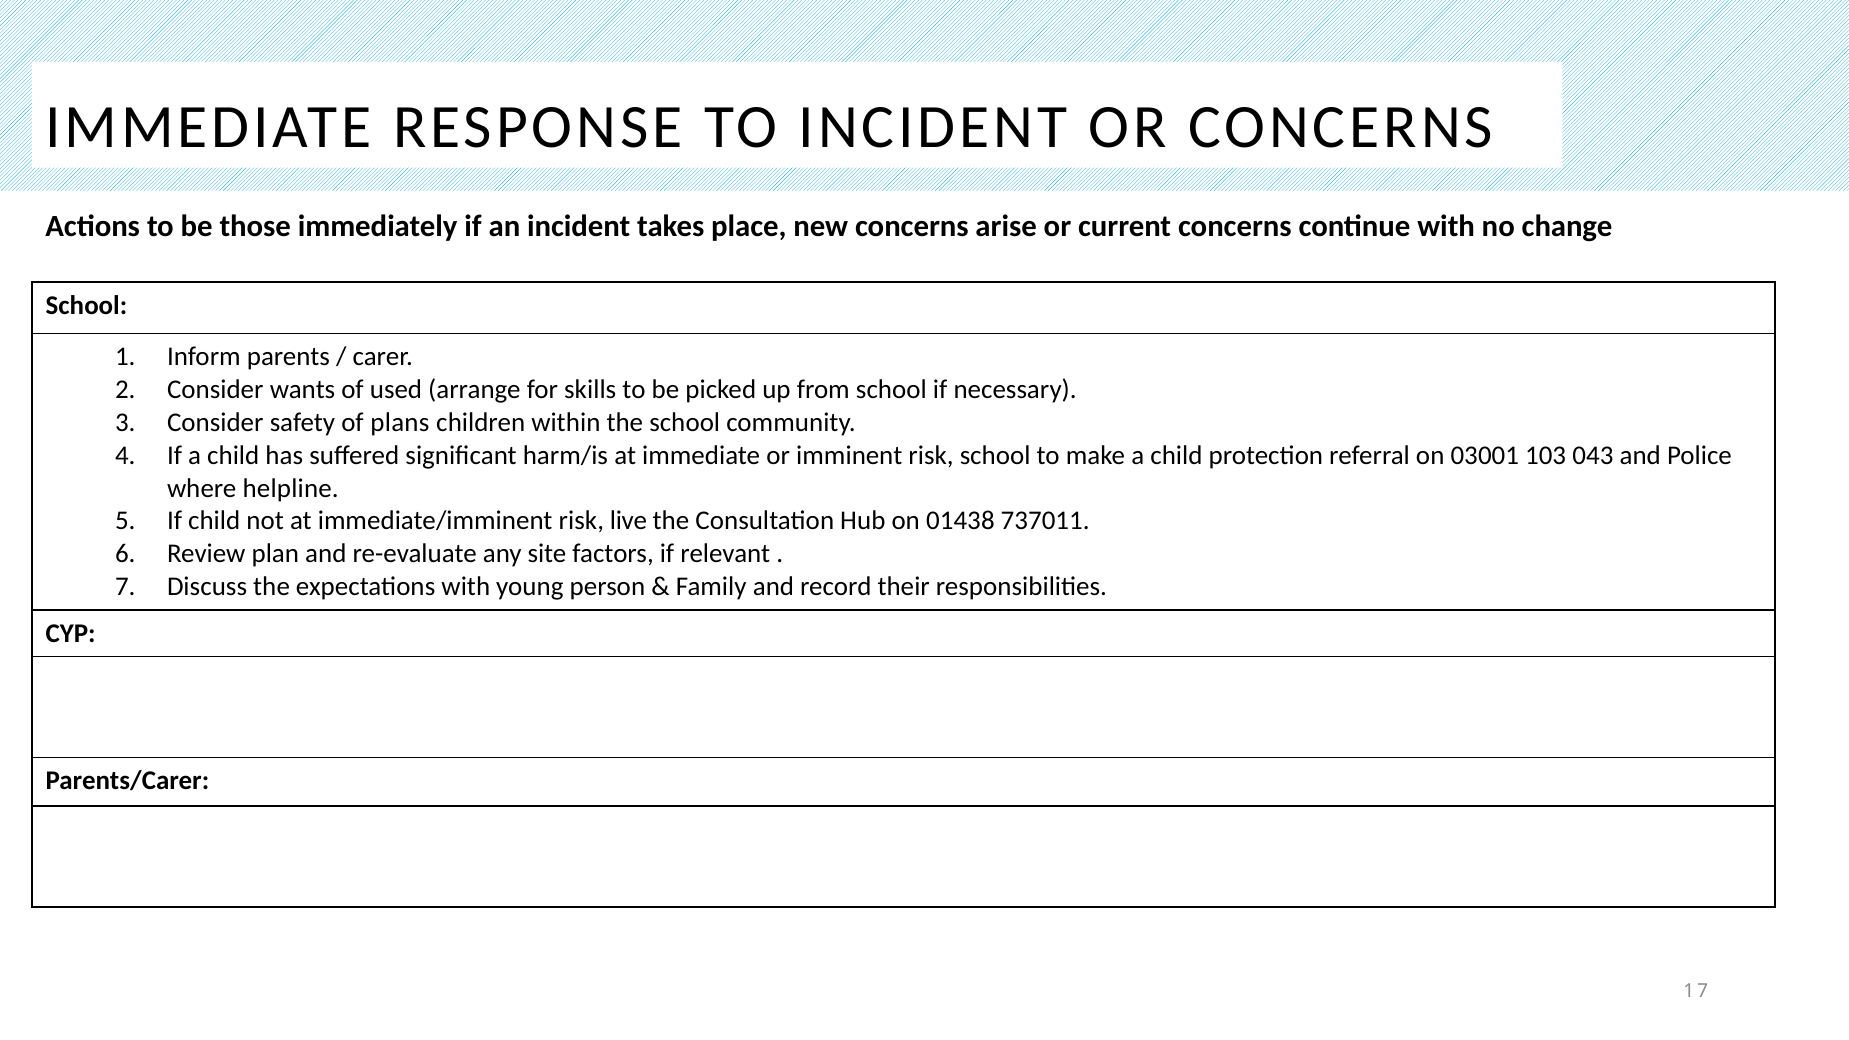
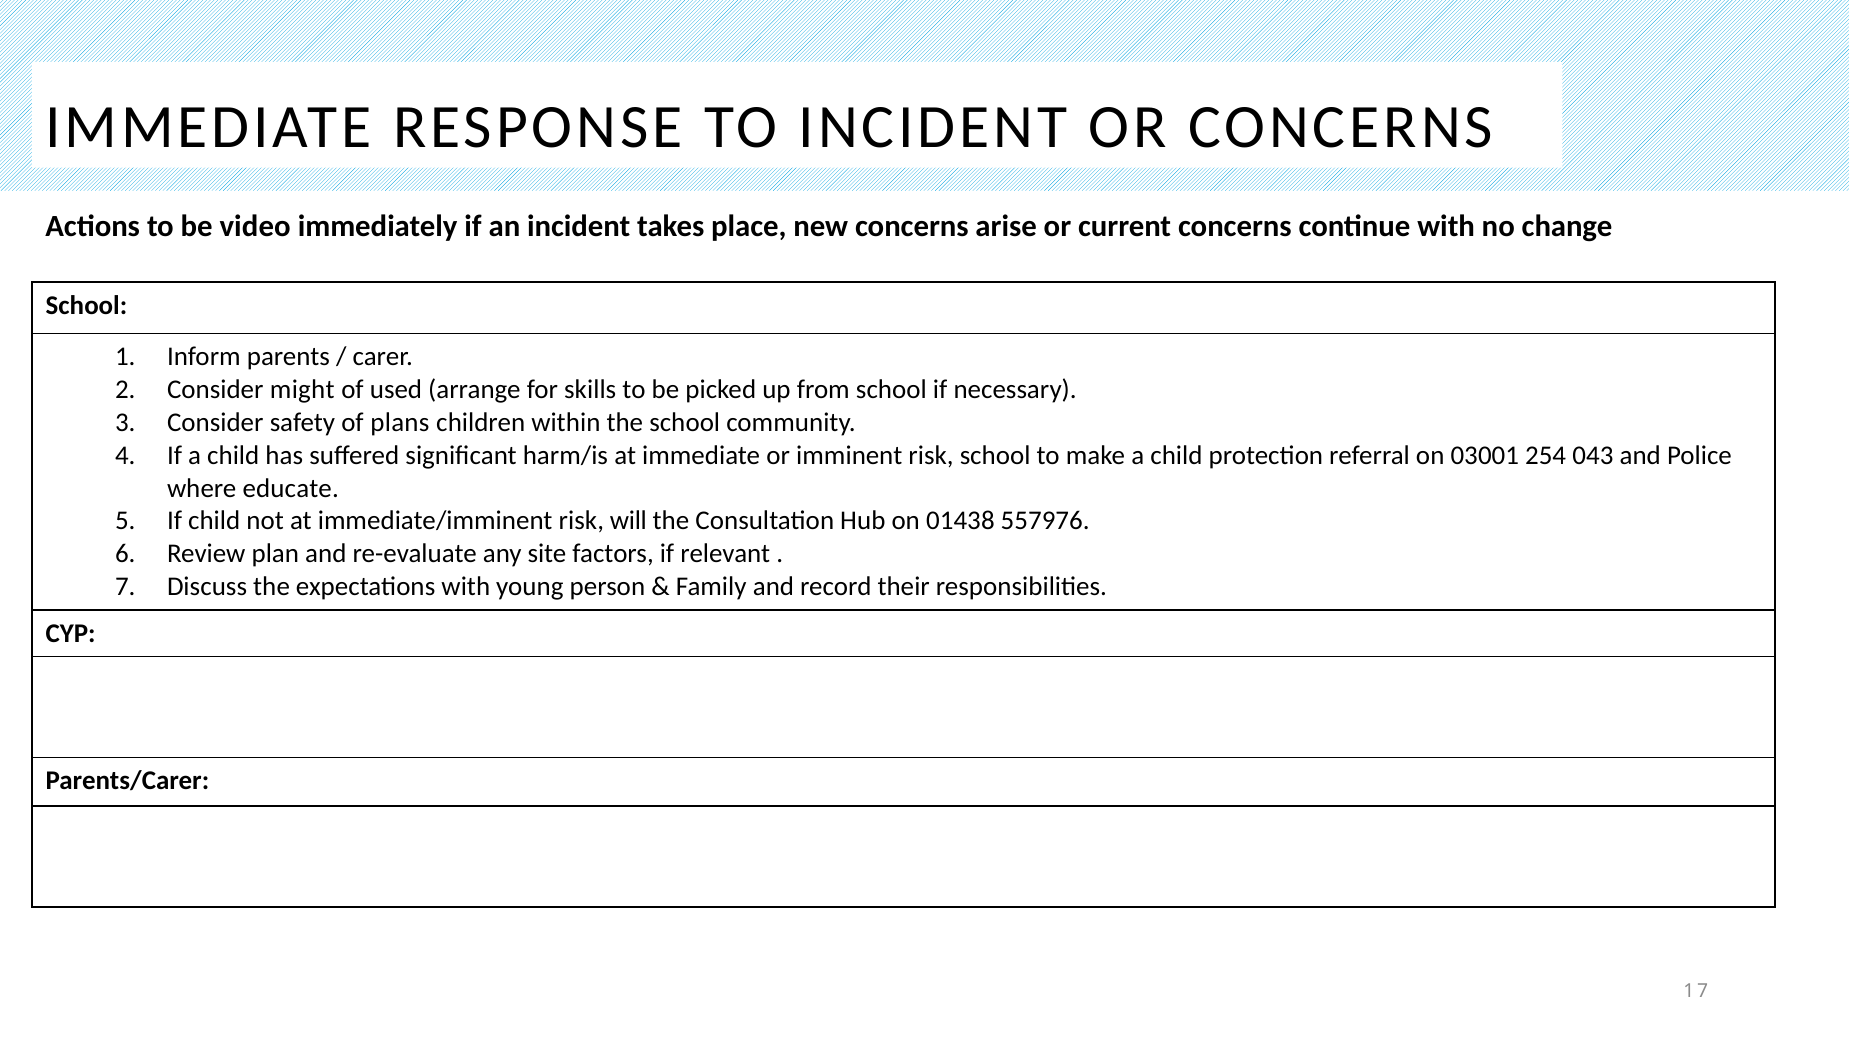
those: those -> video
wants: wants -> might
103: 103 -> 254
helpline: helpline -> educate
live: live -> will
737011: 737011 -> 557976
